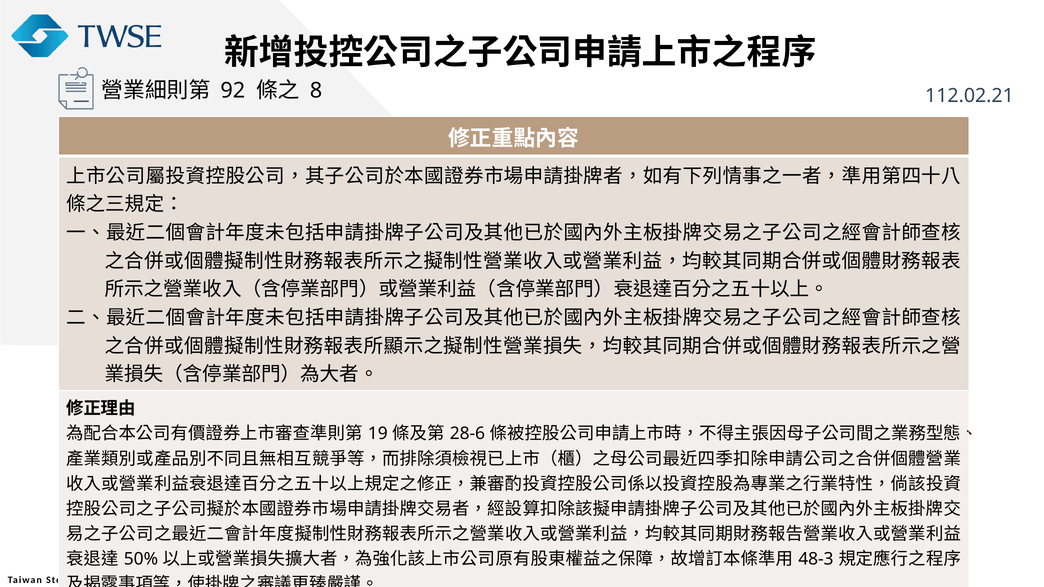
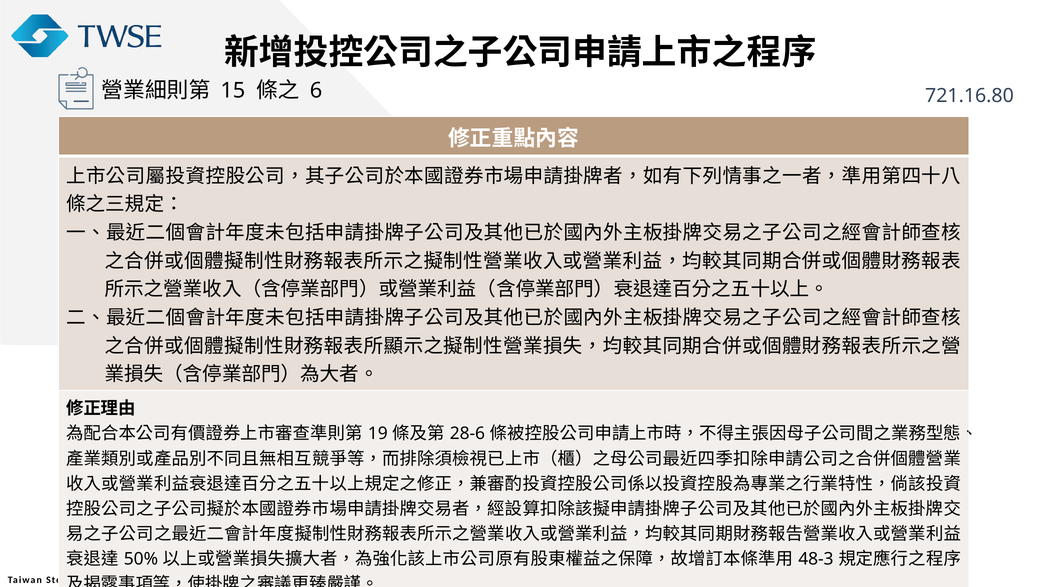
92: 92 -> 15
8: 8 -> 6
112.02.21: 112.02.21 -> 721.16.80
